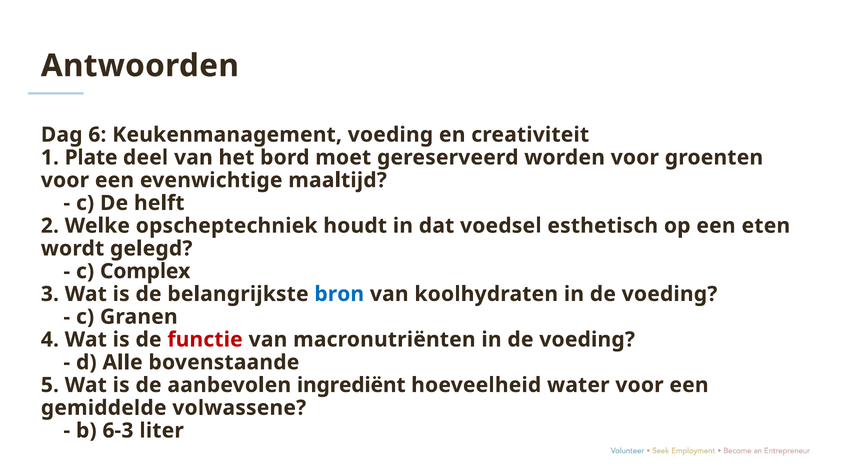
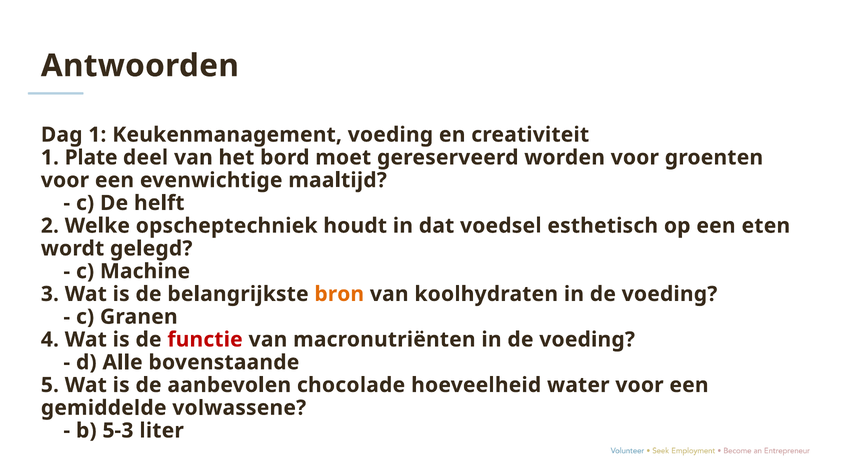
Dag 6: 6 -> 1
Complex: Complex -> Machine
bron colour: blue -> orange
ingrediënt: ingrediënt -> chocolade
6-3: 6-3 -> 5-3
